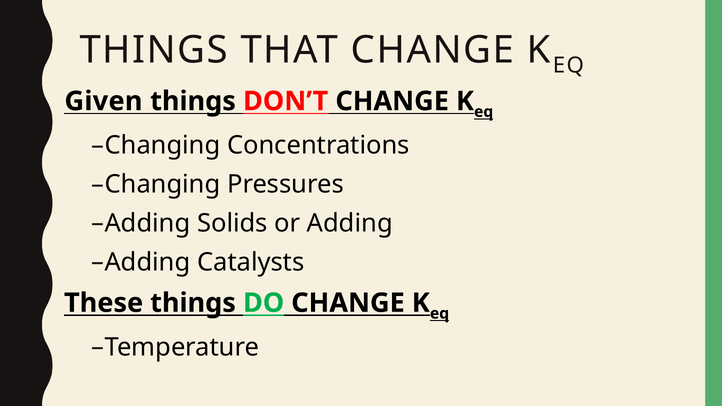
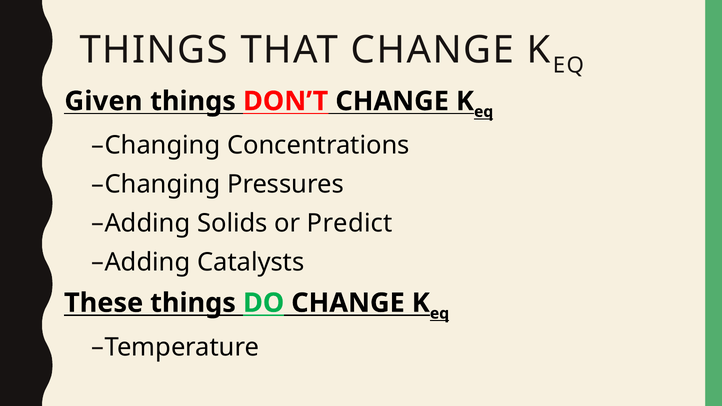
or Adding: Adding -> Predict
